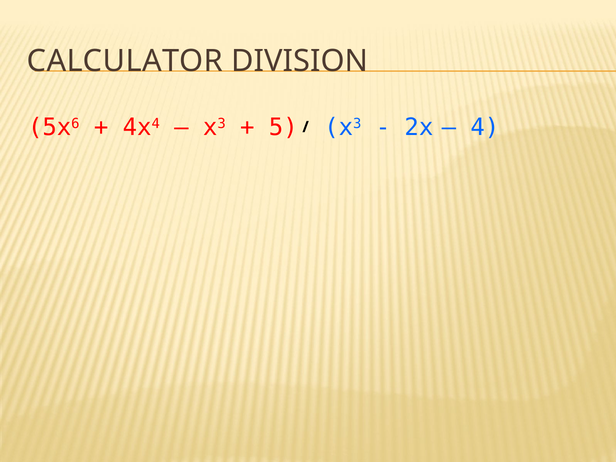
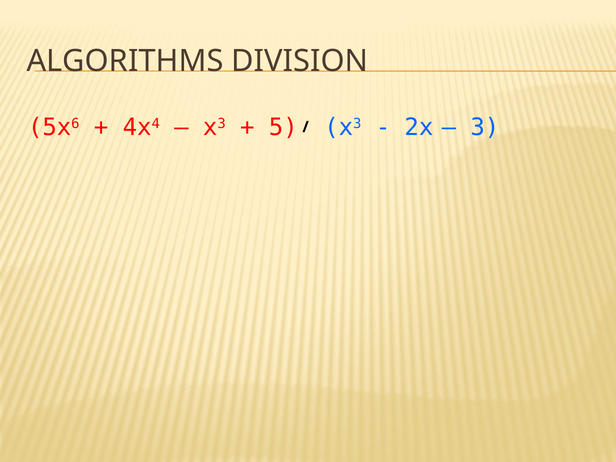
CALCULATOR: CALCULATOR -> ALGORITHMS
4: 4 -> 3
